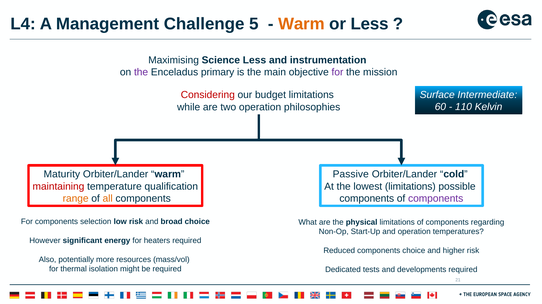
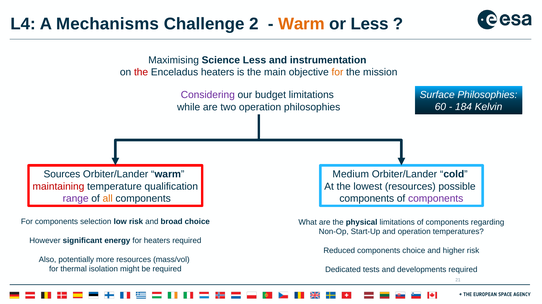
Management: Management -> Mechanisms
5: 5 -> 2
the at (141, 72) colour: purple -> red
Enceladus primary: primary -> heaters
for at (337, 72) colour: purple -> orange
Surface Intermediate: Intermediate -> Philosophies
Considering colour: red -> purple
110: 110 -> 184
Maturity: Maturity -> Sources
Passive: Passive -> Medium
lowest limitations: limitations -> resources
range colour: orange -> purple
